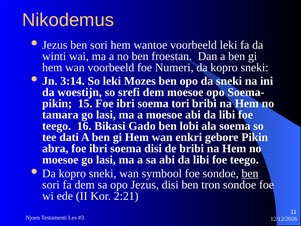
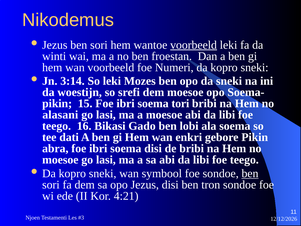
voorbeeld at (194, 45) underline: none -> present
tamara: tamara -> alasani
2:21: 2:21 -> 4:21
